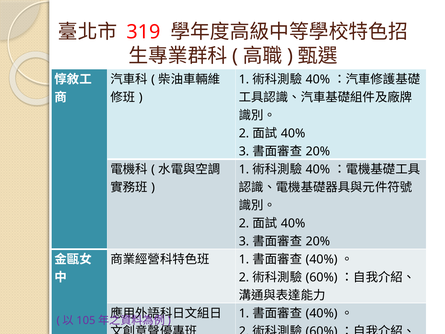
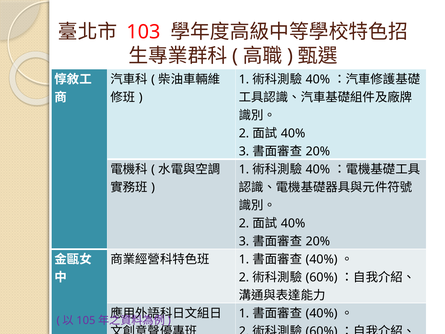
319: 319 -> 103
